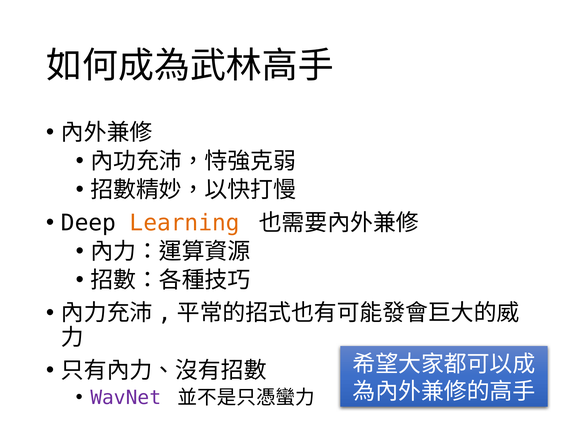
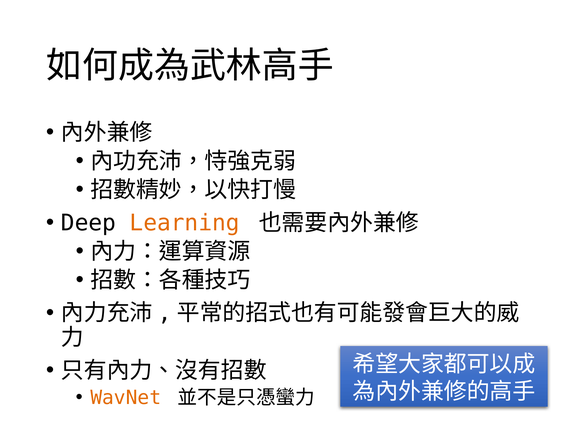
WavNet colour: purple -> orange
